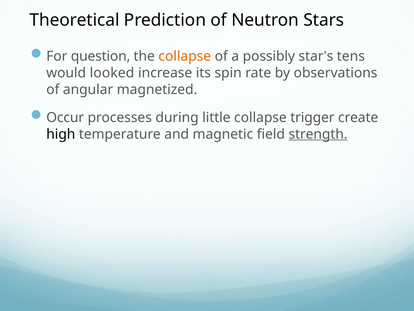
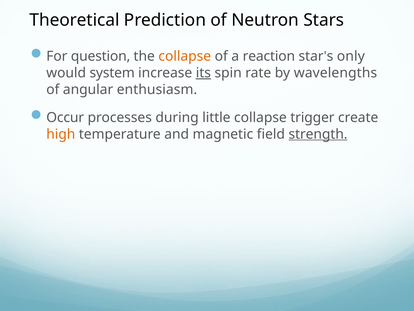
possibly: possibly -> reaction
tens: tens -> only
looked: looked -> system
its underline: none -> present
observations: observations -> wavelengths
magnetized: magnetized -> enthusiasm
high colour: black -> orange
